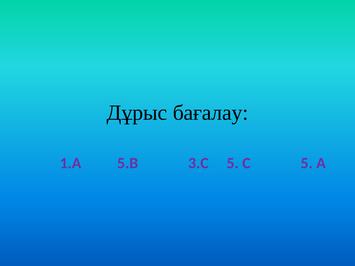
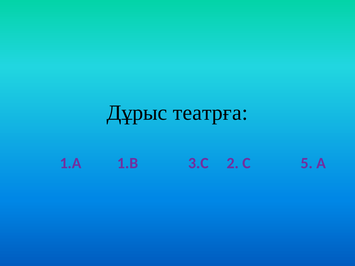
бағалау: бағалау -> театрға
5.В: 5.В -> 1.В
3.С 5: 5 -> 2
